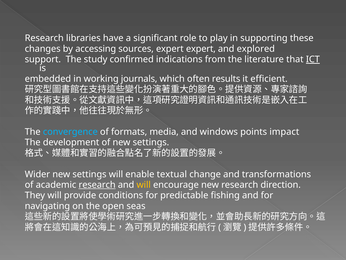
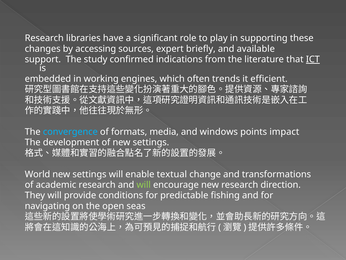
expert expert: expert -> briefly
explored: explored -> available
journals: journals -> engines
results: results -> trends
Wider: Wider -> World
research at (97, 184) underline: present -> none
will at (144, 184) colour: yellow -> light green
